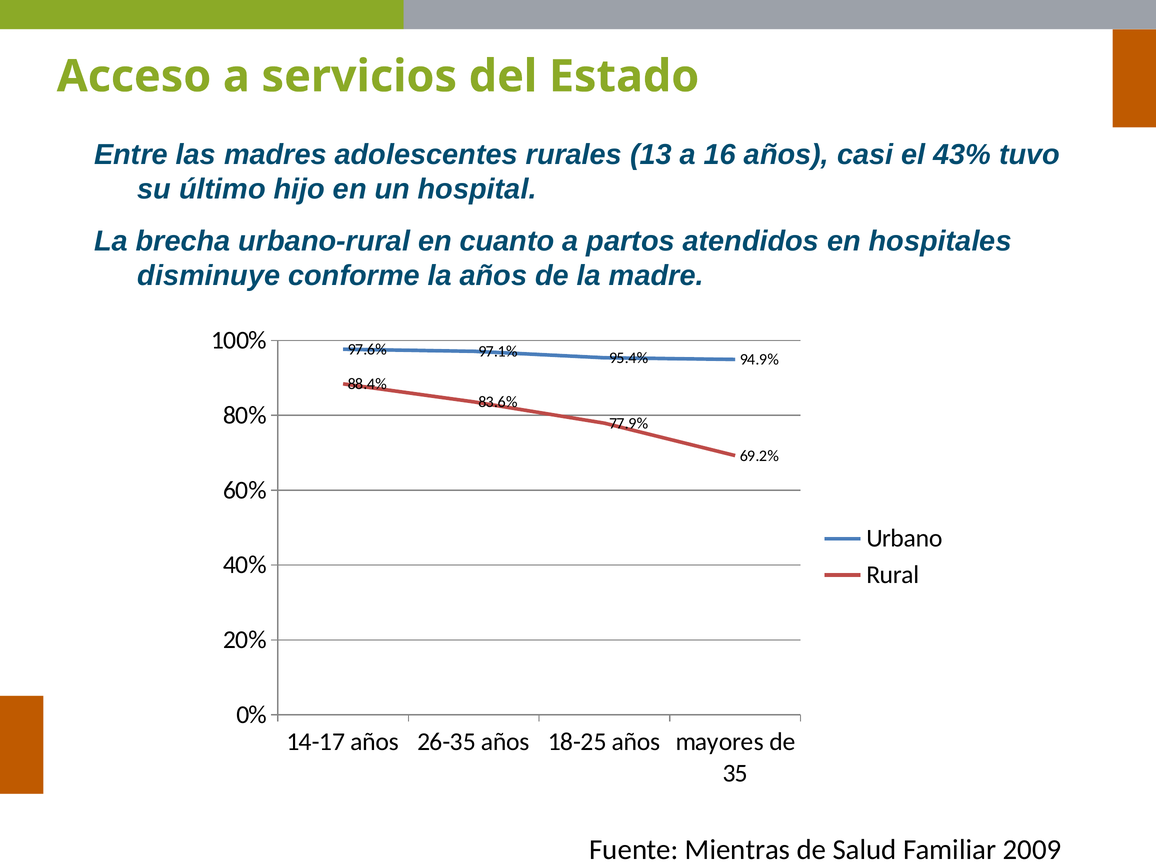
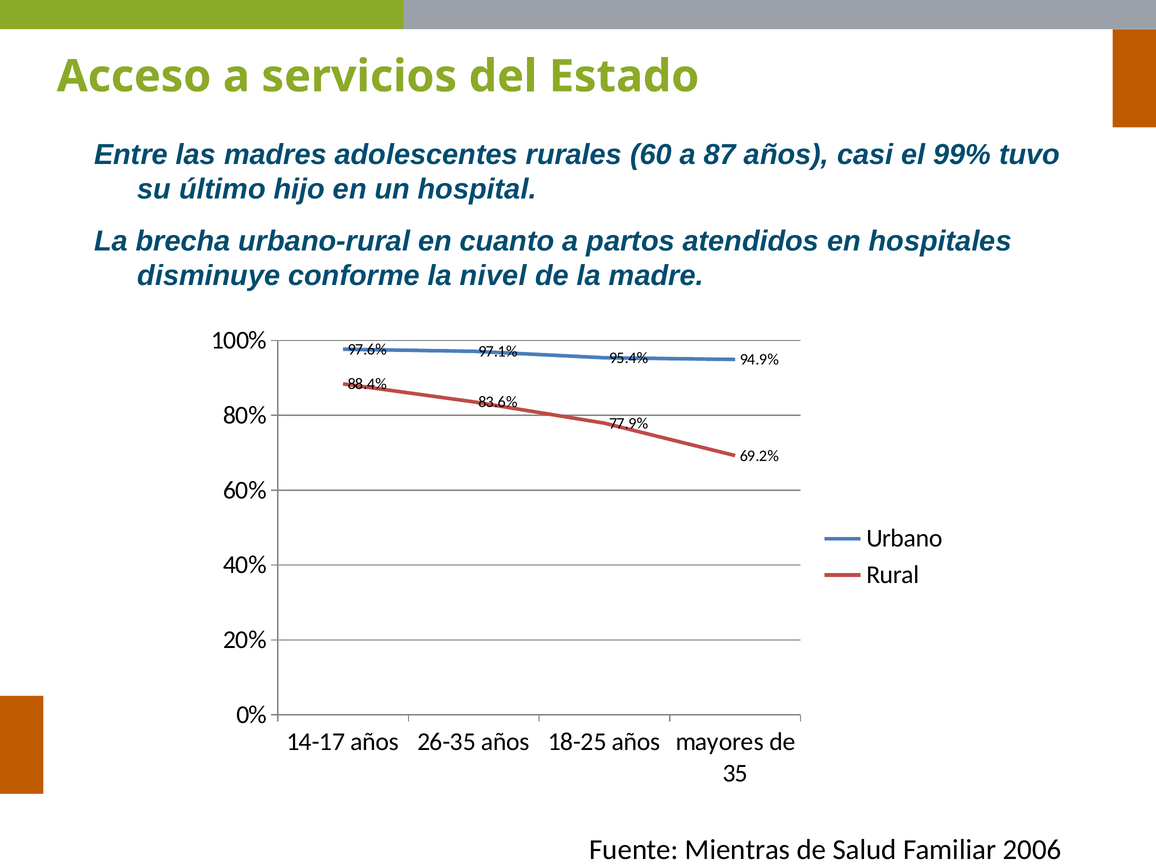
13: 13 -> 60
16: 16 -> 87
43%: 43% -> 99%
la años: años -> nivel
2009: 2009 -> 2006
